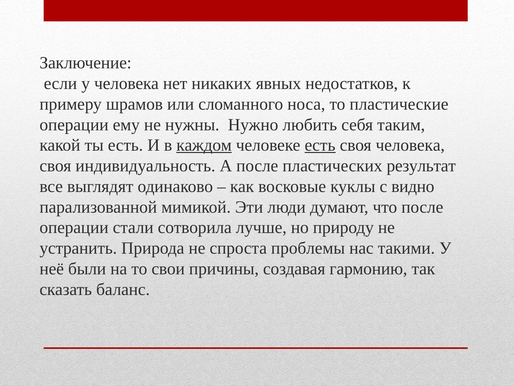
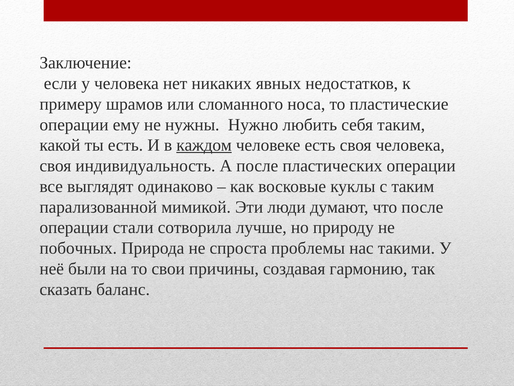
есть at (320, 145) underline: present -> none
пластических результат: результат -> операции
с видно: видно -> таким
устранить: устранить -> побочных
